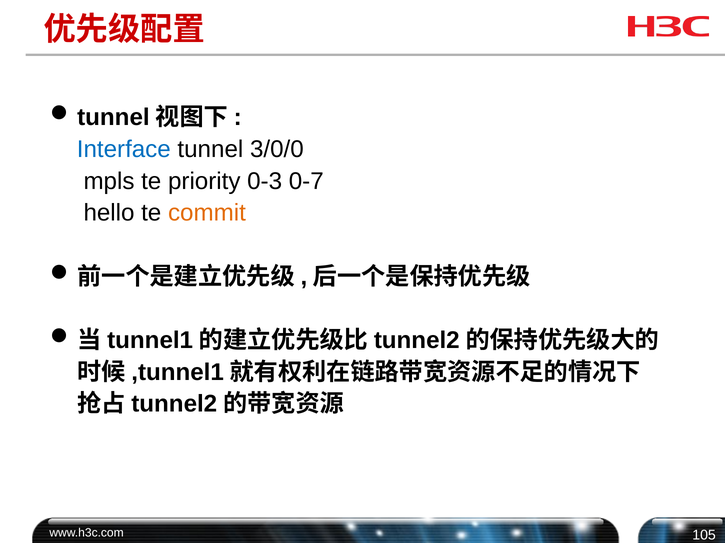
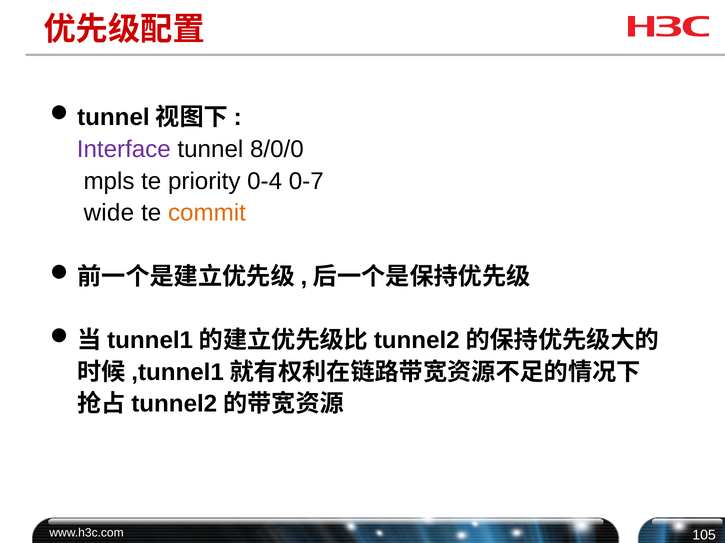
Interface colour: blue -> purple
3/0/0: 3/0/0 -> 8/0/0
0-3: 0-3 -> 0-4
hello: hello -> wide
